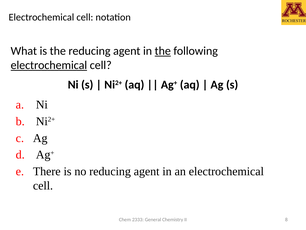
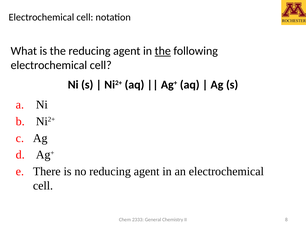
electrochemical at (49, 65) underline: present -> none
